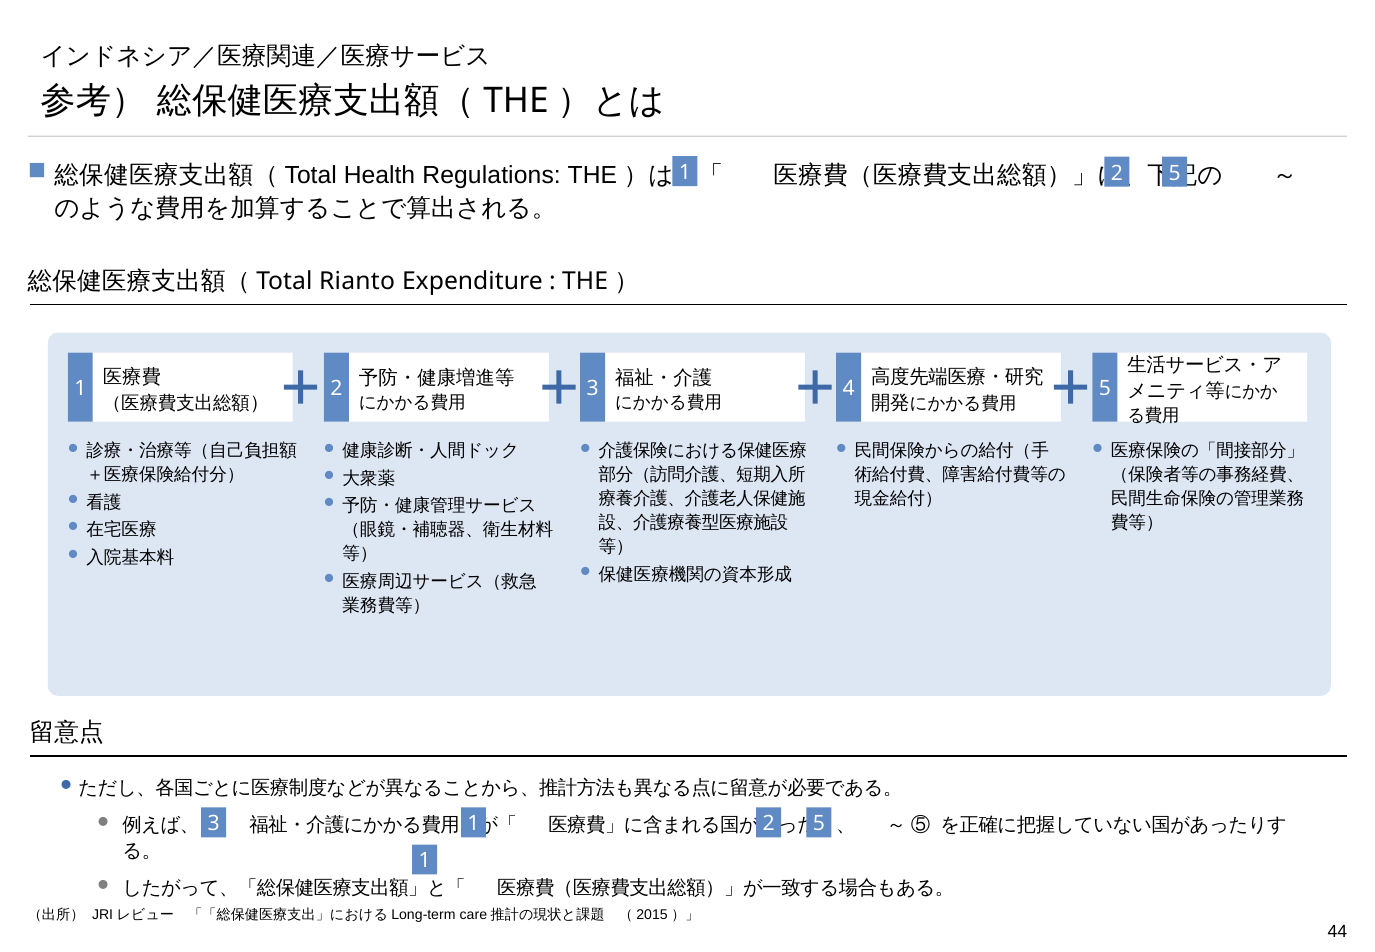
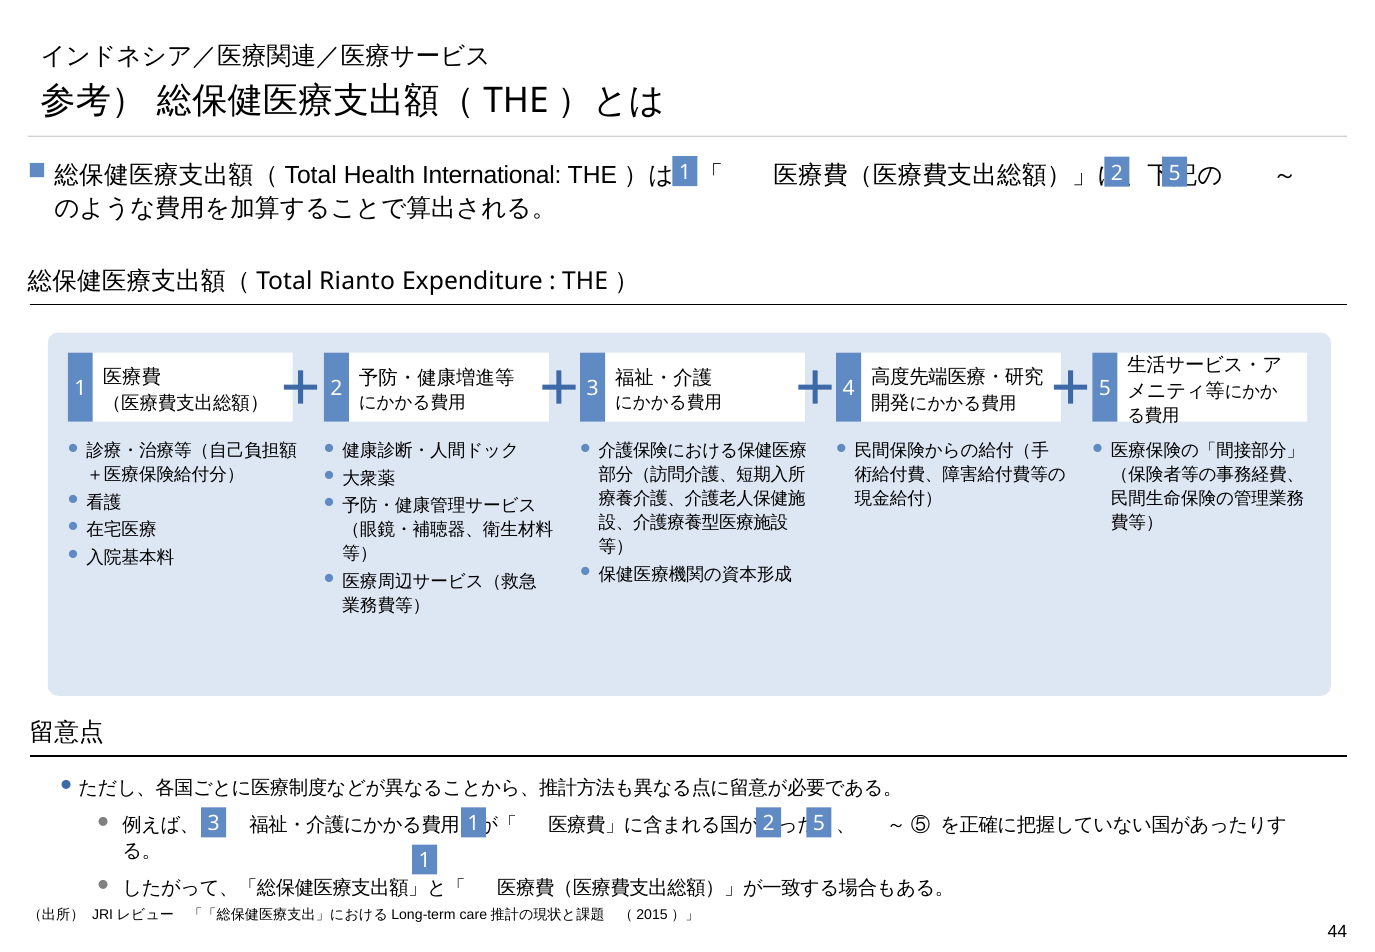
Regulations: Regulations -> International
